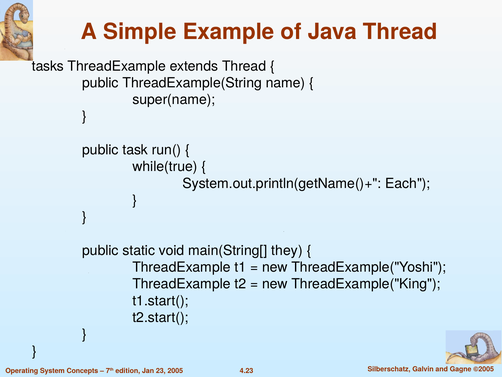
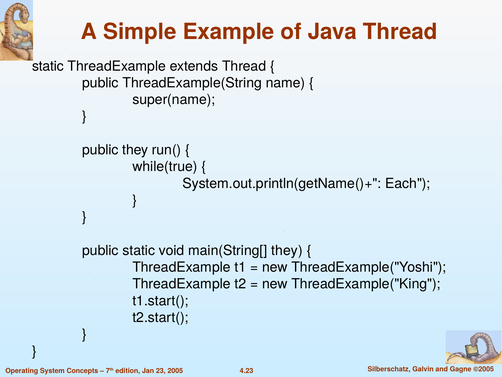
tasks at (48, 66): tasks -> static
public task: task -> they
